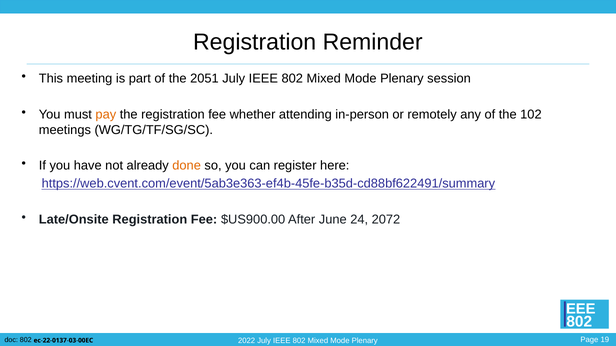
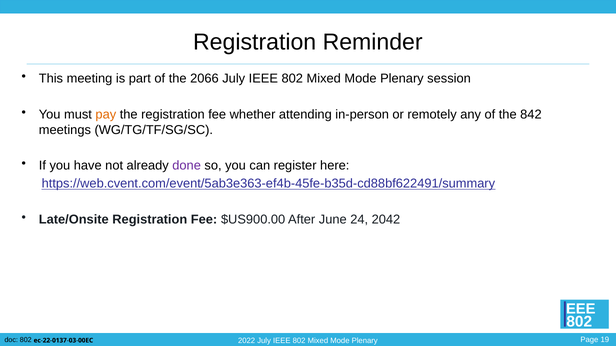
2051: 2051 -> 2066
102: 102 -> 842
done colour: orange -> purple
2072: 2072 -> 2042
